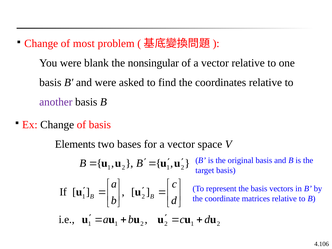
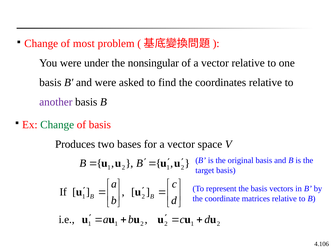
blank: blank -> under
Change at (57, 125) colour: black -> green
Elements: Elements -> Produces
